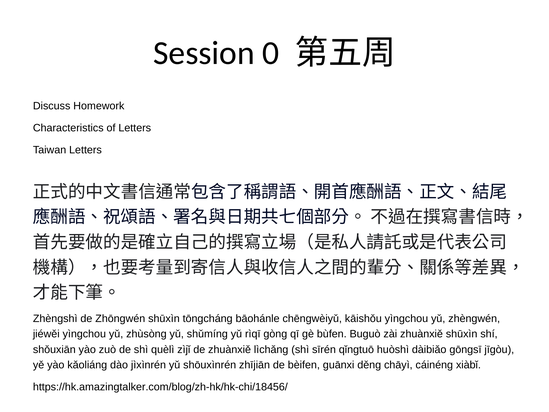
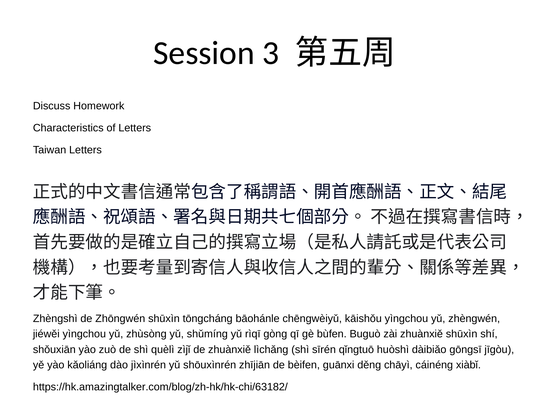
0: 0 -> 3
https://hk.amazingtalker.com/blog/zh-hk/hk-chi/18456/: https://hk.amazingtalker.com/blog/zh-hk/hk-chi/18456/ -> https://hk.amazingtalker.com/blog/zh-hk/hk-chi/63182/
